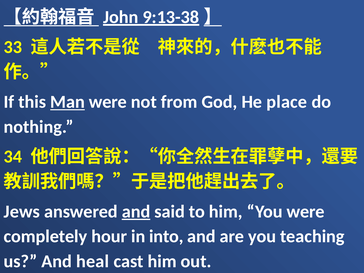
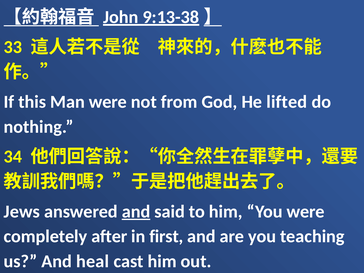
Man underline: present -> none
place: place -> lifted
hour: hour -> after
into: into -> first
